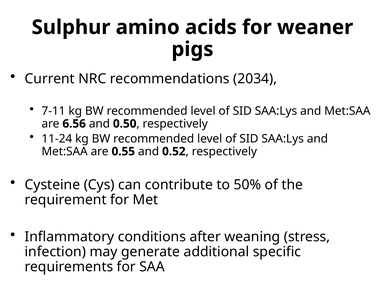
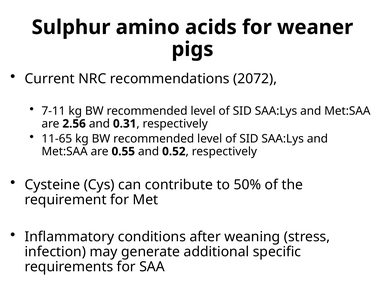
2034: 2034 -> 2072
6.56: 6.56 -> 2.56
0.50: 0.50 -> 0.31
11-24: 11-24 -> 11-65
